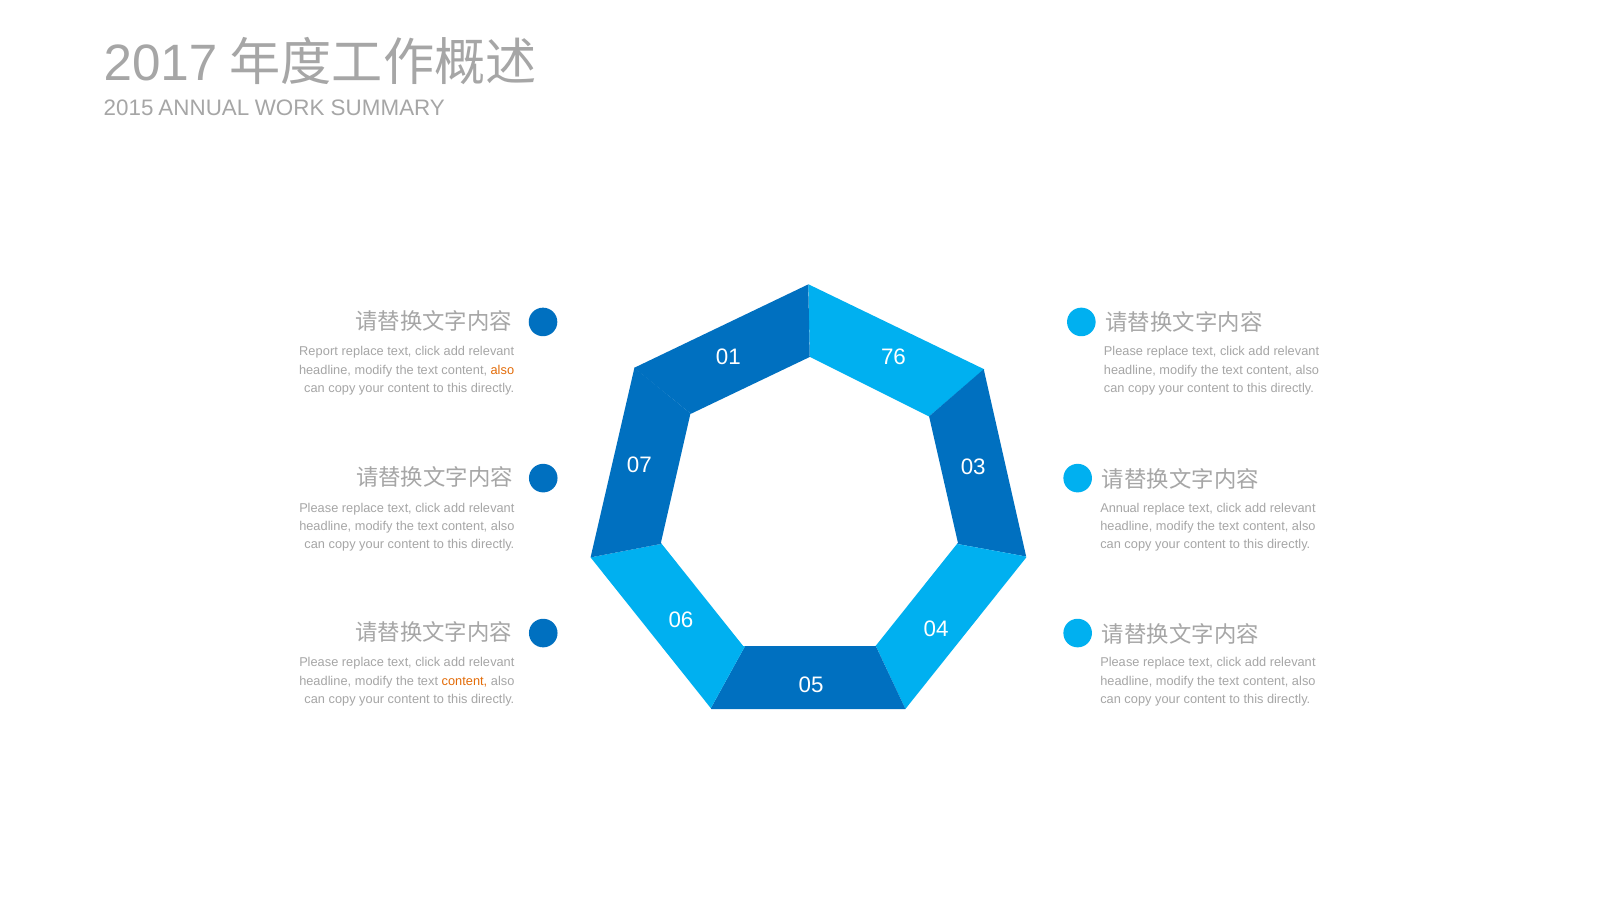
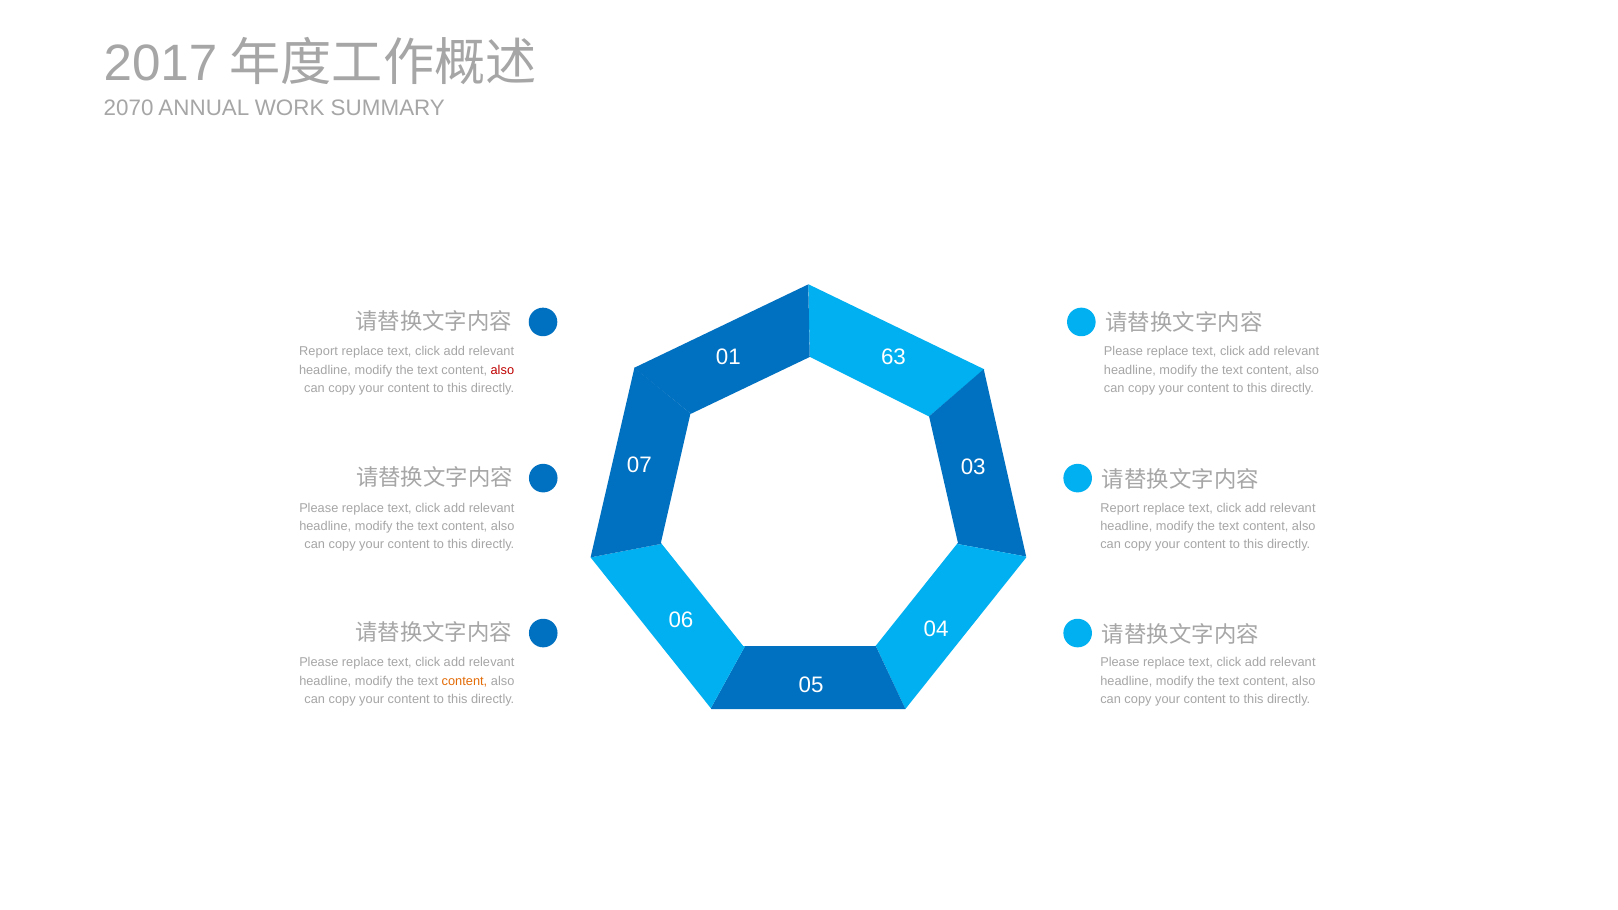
2015: 2015 -> 2070
76: 76 -> 63
also at (502, 370) colour: orange -> red
Annual at (1120, 508): Annual -> Report
